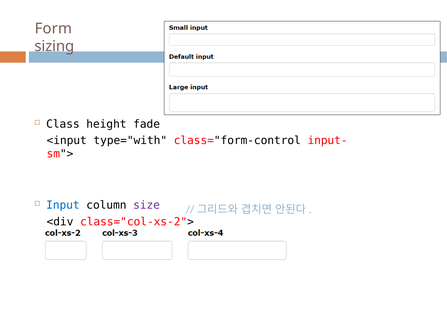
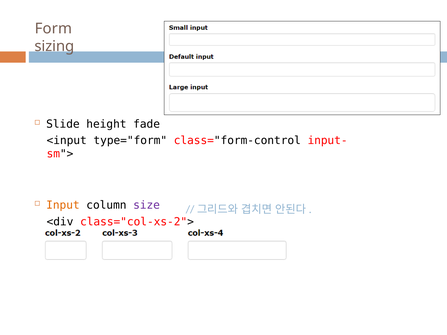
Class: Class -> Slide
type="with: type="with -> type="form
Input colour: blue -> orange
